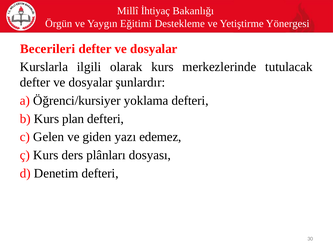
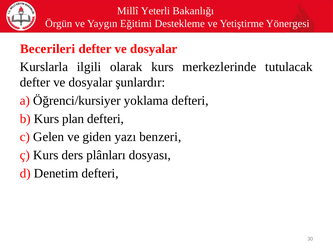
İhtiyaç: İhtiyaç -> Yeterli
edemez: edemez -> benzeri
